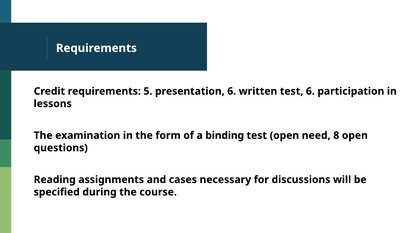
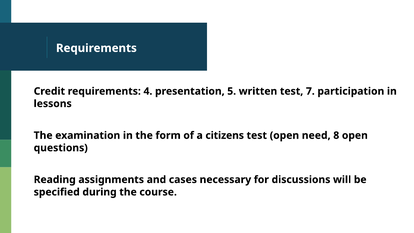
5: 5 -> 4
presentation 6: 6 -> 5
test 6: 6 -> 7
binding: binding -> citizens
